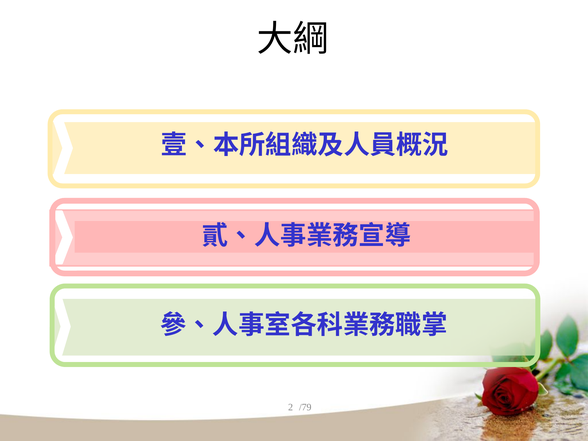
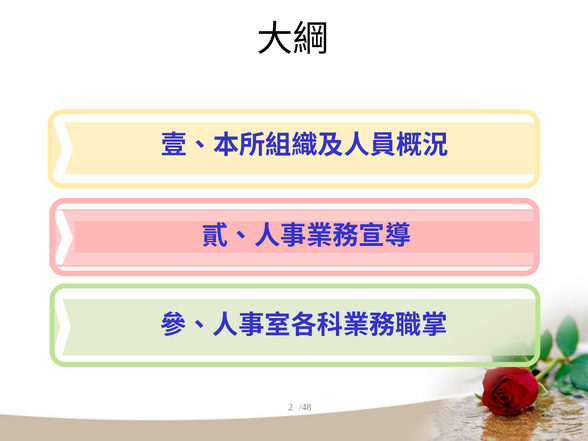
/79: /79 -> /48
